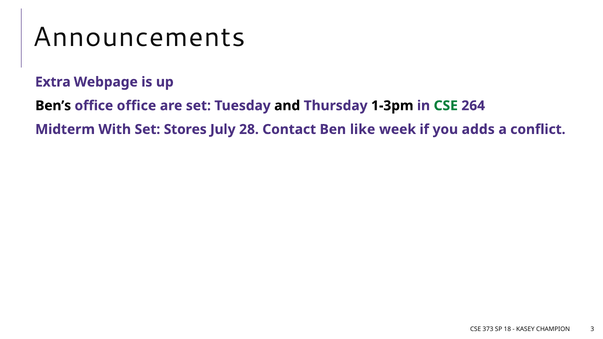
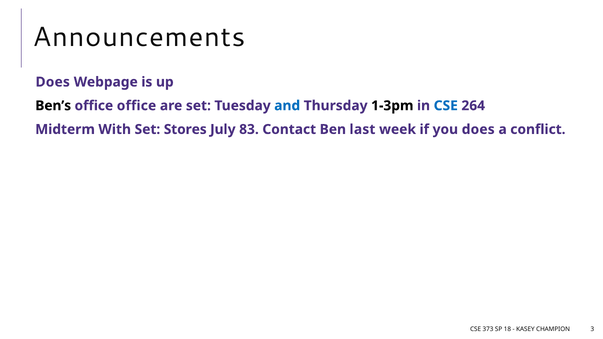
Extra at (53, 82): Extra -> Does
and colour: black -> blue
CSE at (446, 106) colour: green -> blue
28: 28 -> 83
like: like -> last
you adds: adds -> does
